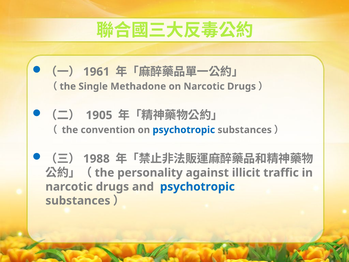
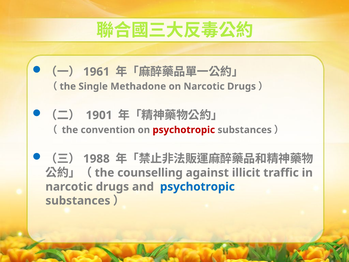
1905: 1905 -> 1901
psychotropic at (184, 130) colour: blue -> red
personality: personality -> counselling
